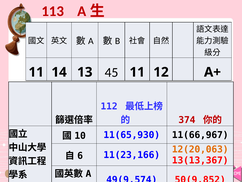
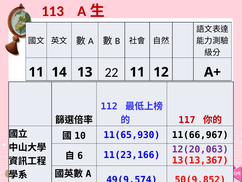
45: 45 -> 22
374: 374 -> 117
12(20,063 colour: orange -> purple
